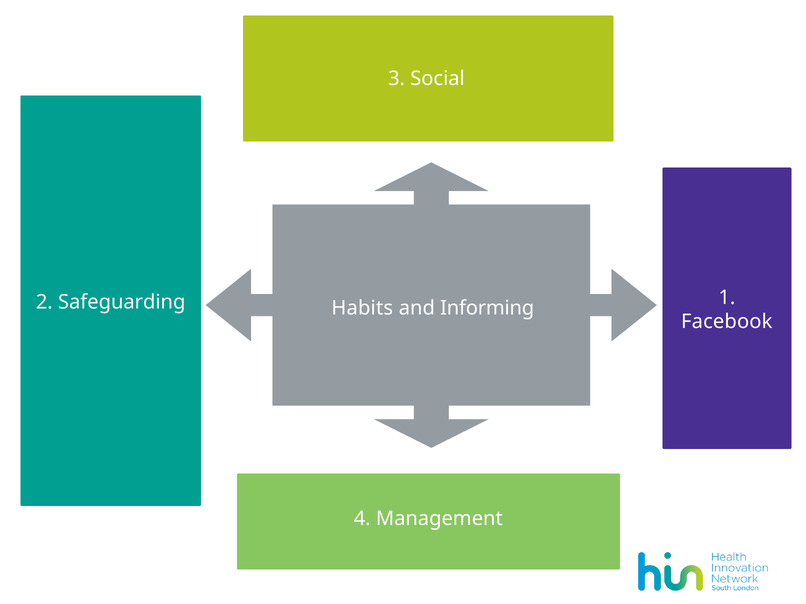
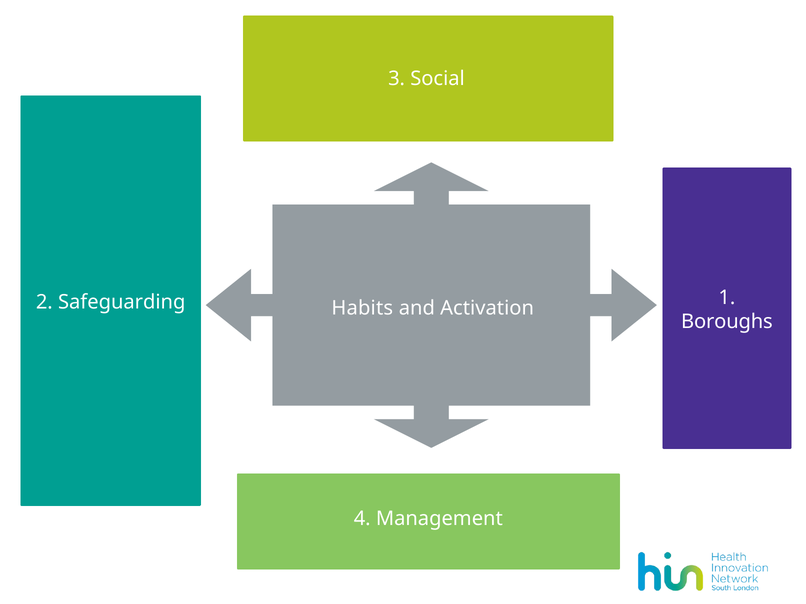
Informing: Informing -> Activation
Facebook: Facebook -> Boroughs
